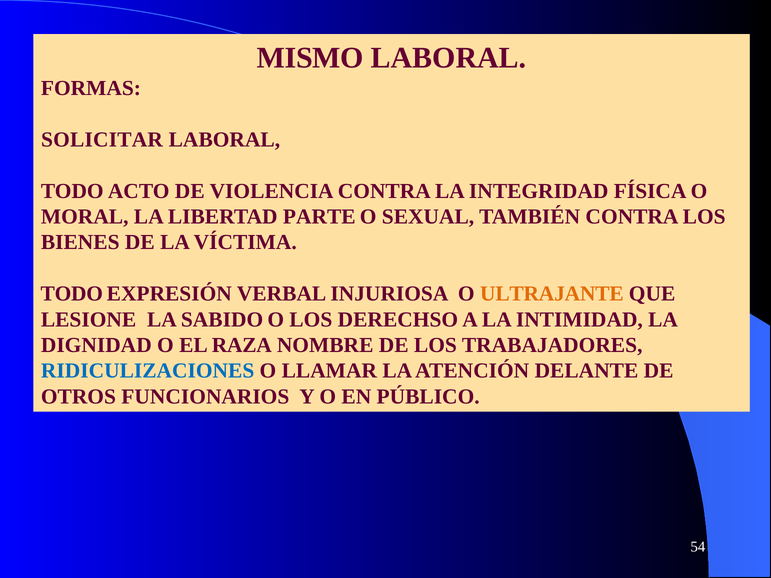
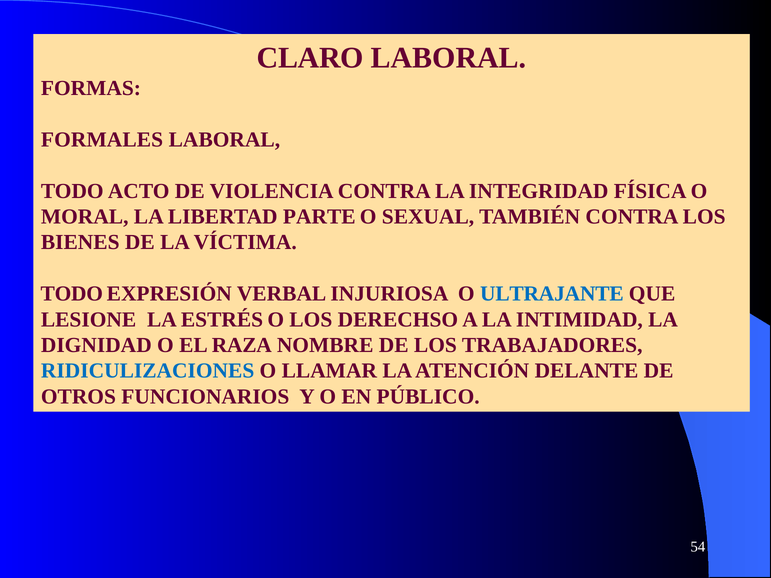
MISMO: MISMO -> CLARO
SOLICITAR: SOLICITAR -> FORMALES
ULTRAJANTE colour: orange -> blue
SABIDO: SABIDO -> ESTRÉS
